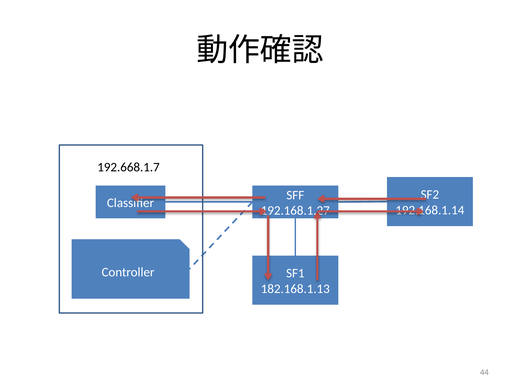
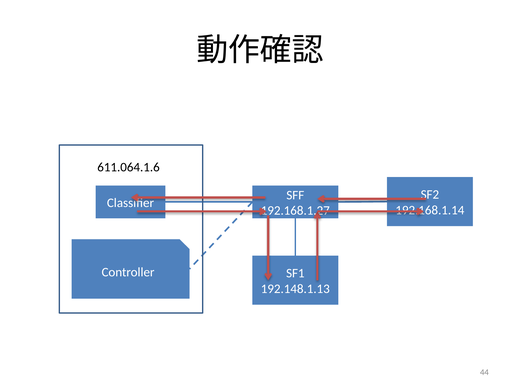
192.668.1.7: 192.668.1.7 -> 611.064.1.6
182.168.1.13: 182.168.1.13 -> 192.148.1.13
